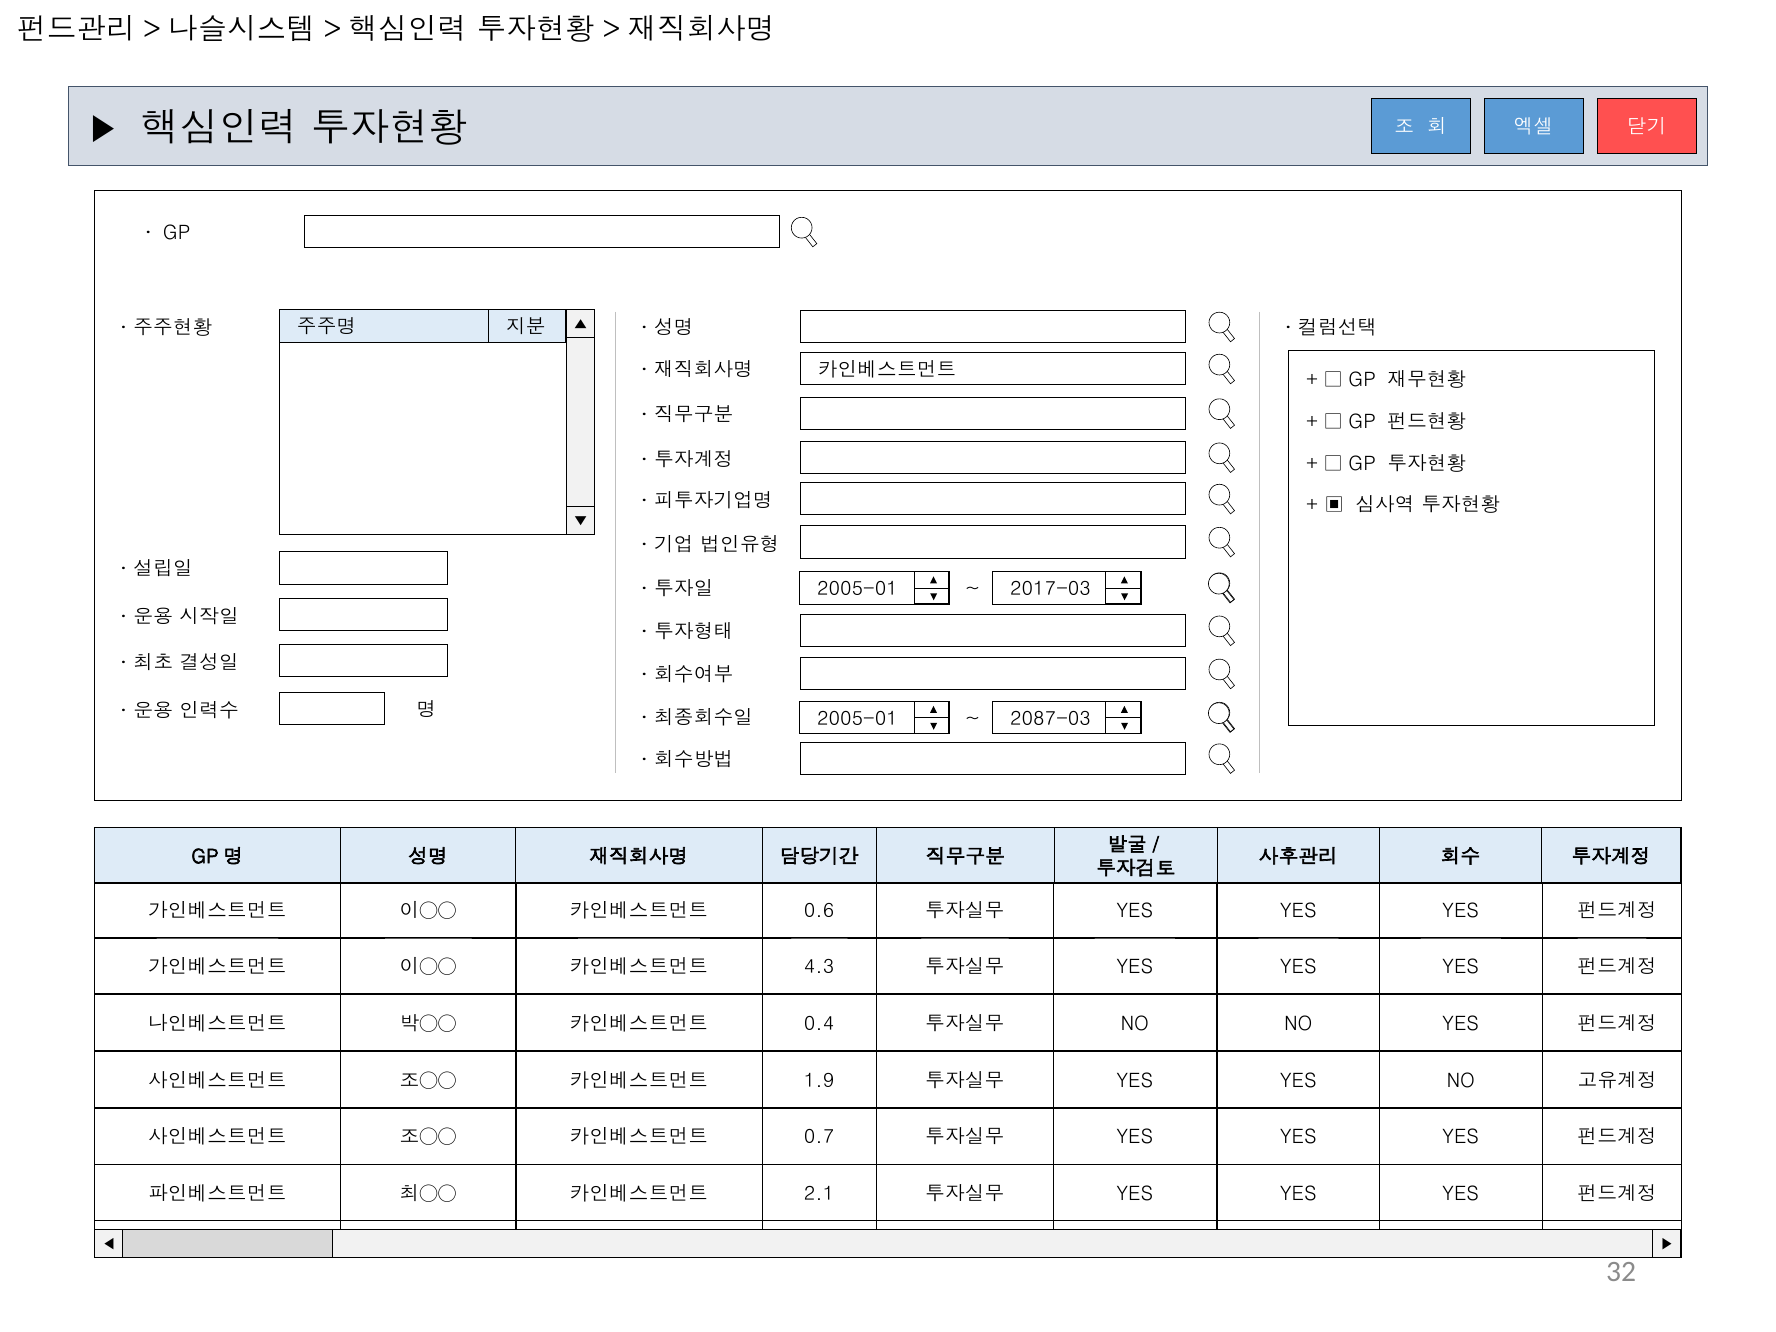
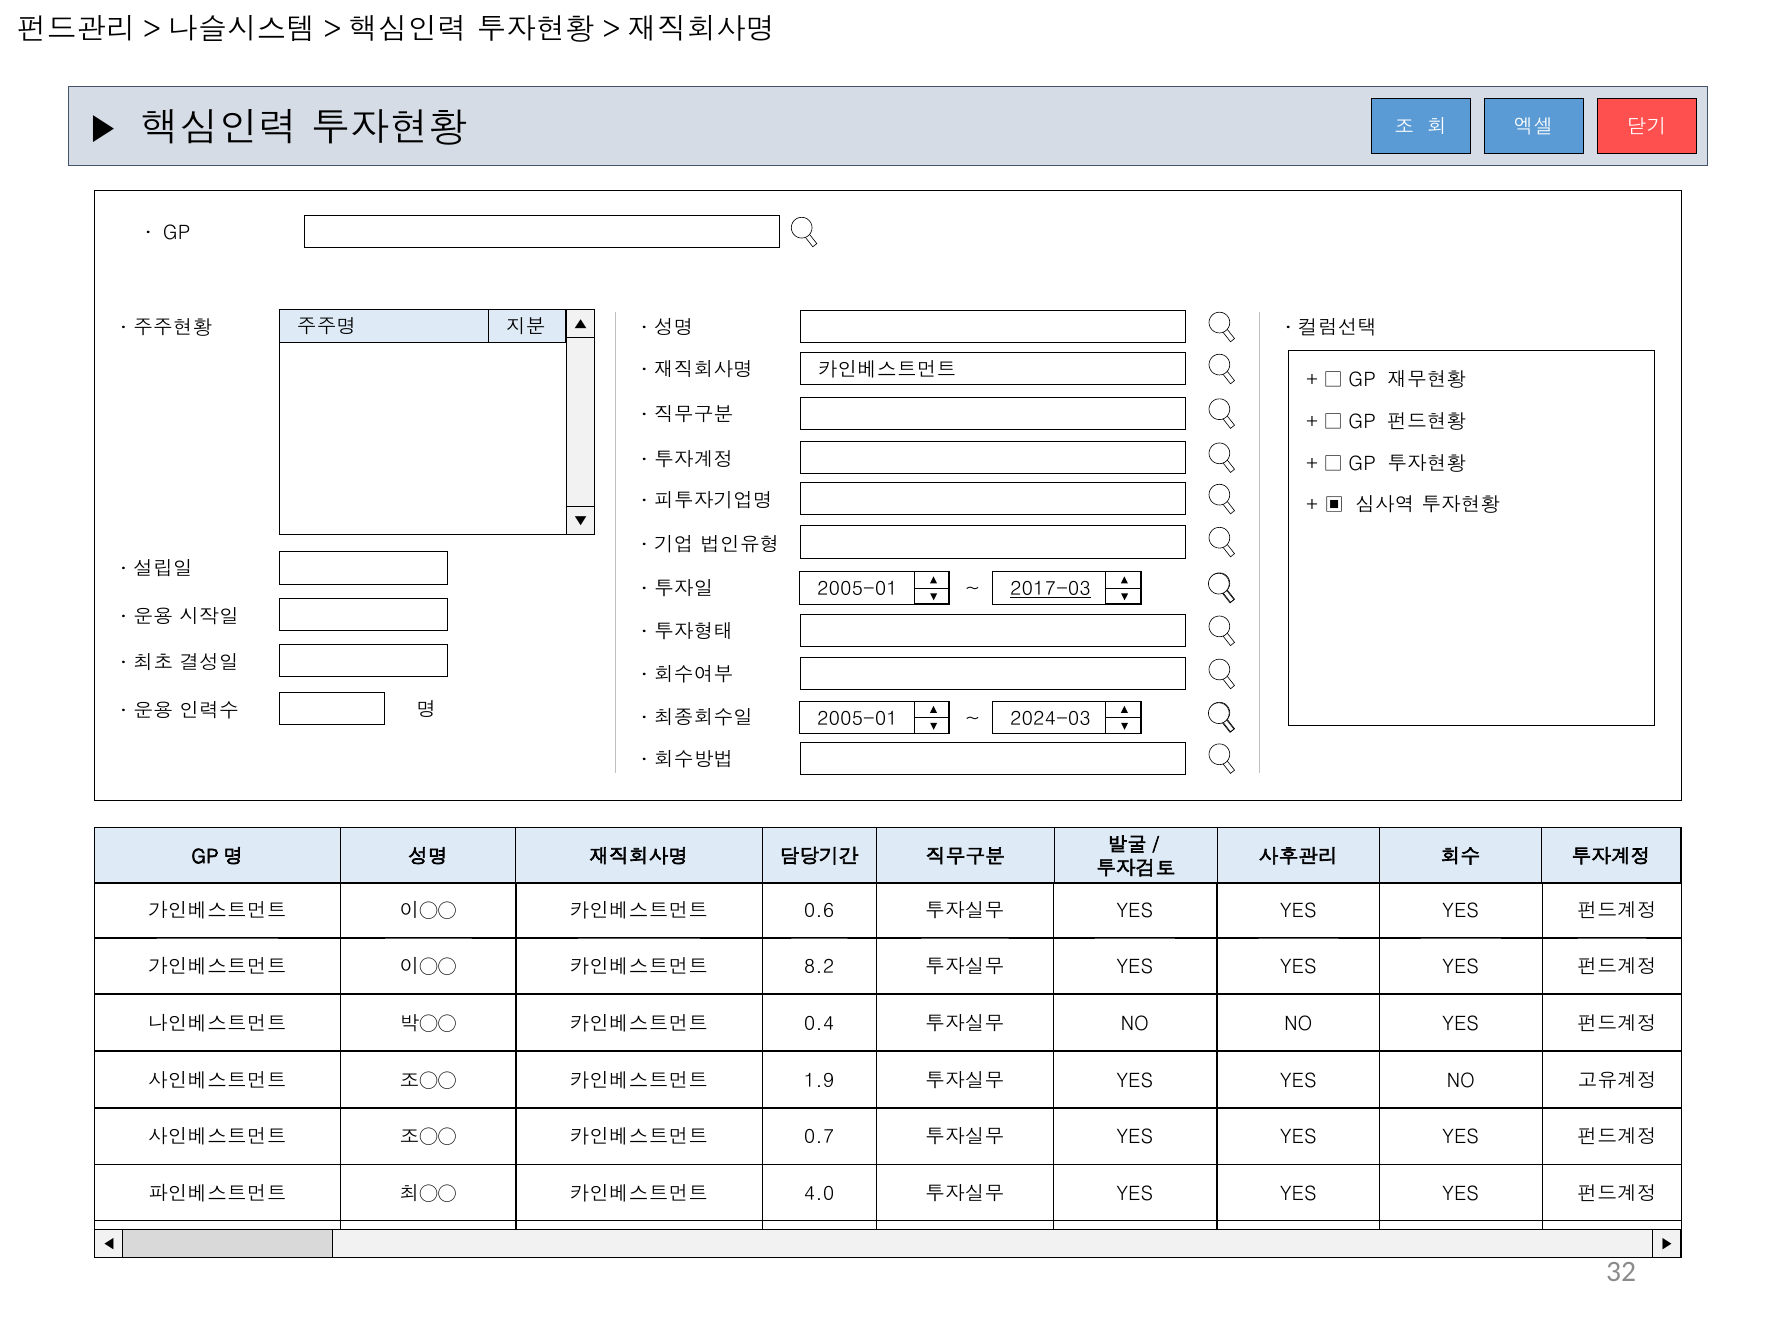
2017-03 underline: none -> present
2087-03: 2087-03 -> 2024-03
4.3: 4.3 -> 8.2
2.1: 2.1 -> 4.0
